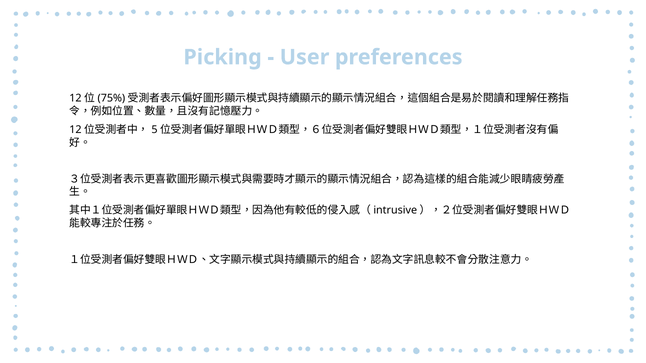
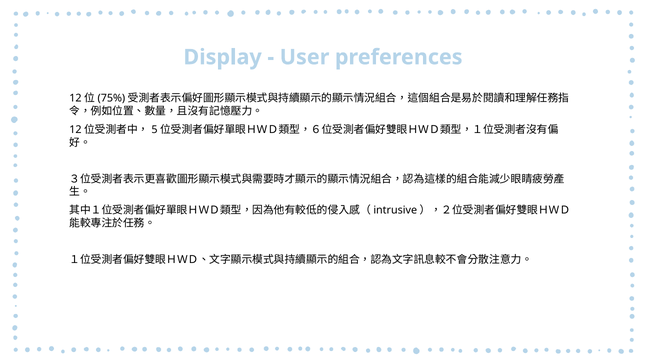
Picking: Picking -> Display
